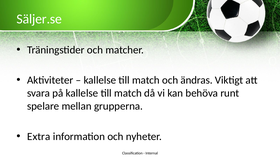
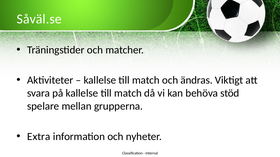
Säljer.se: Säljer.se -> Såväl.se
runt: runt -> stöd
